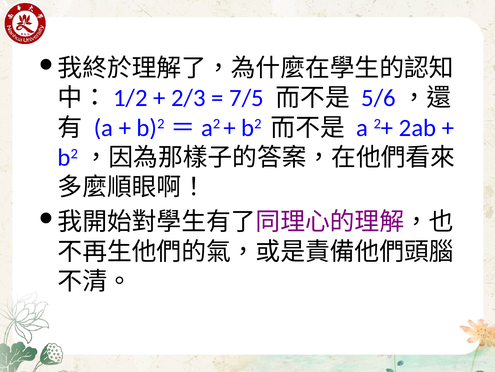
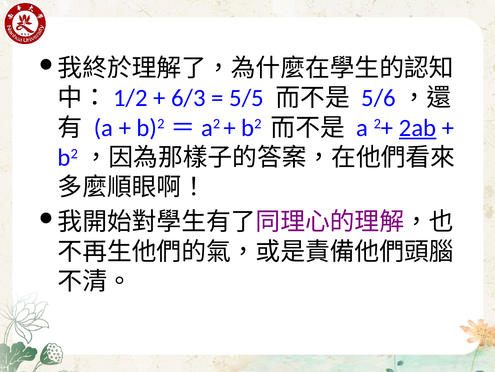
2/3: 2/3 -> 6/3
7/5: 7/5 -> 5/5
2ab underline: none -> present
